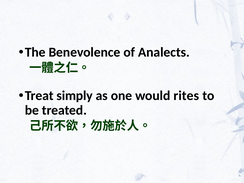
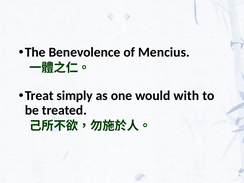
Analects: Analects -> Mencius
rites: rites -> with
